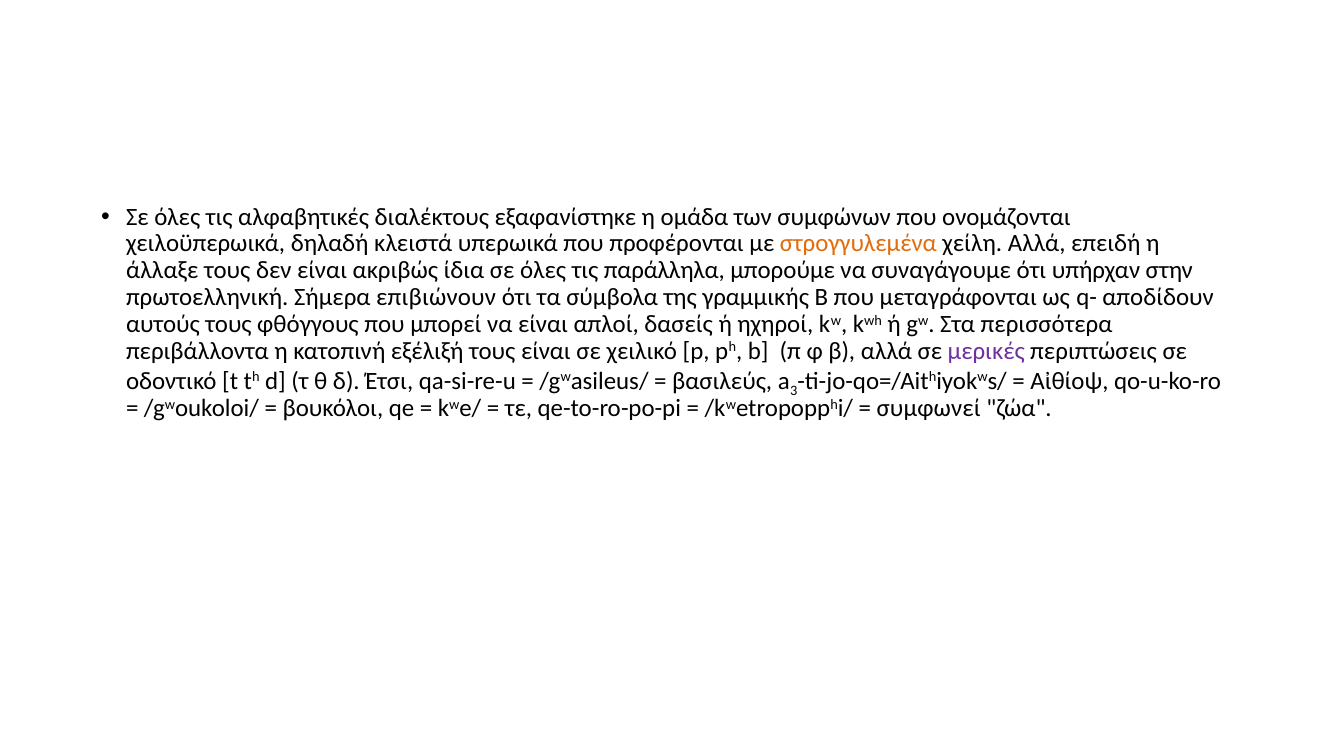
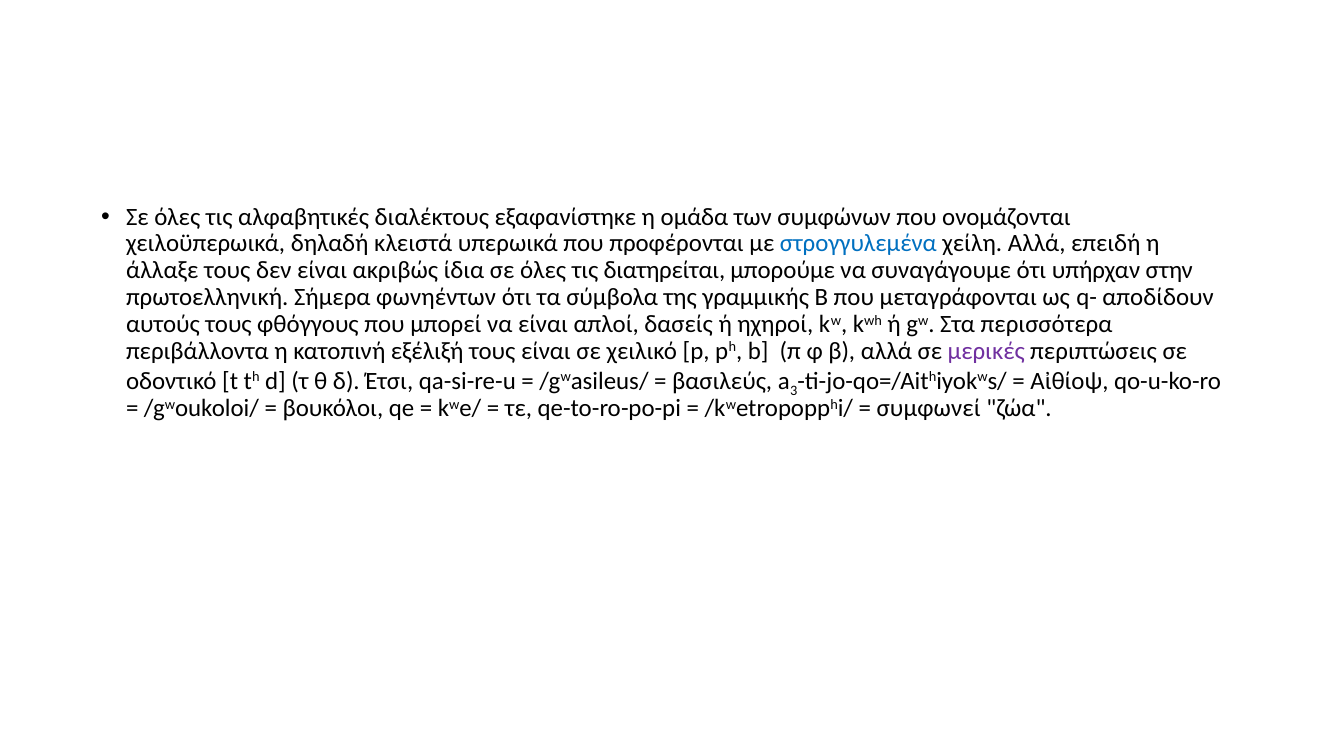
στρογγυλεμένα colour: orange -> blue
παράλληλα: παράλληλα -> διατηρείται
επιβιώνουν: επιβιώνουν -> φωνηέντων
